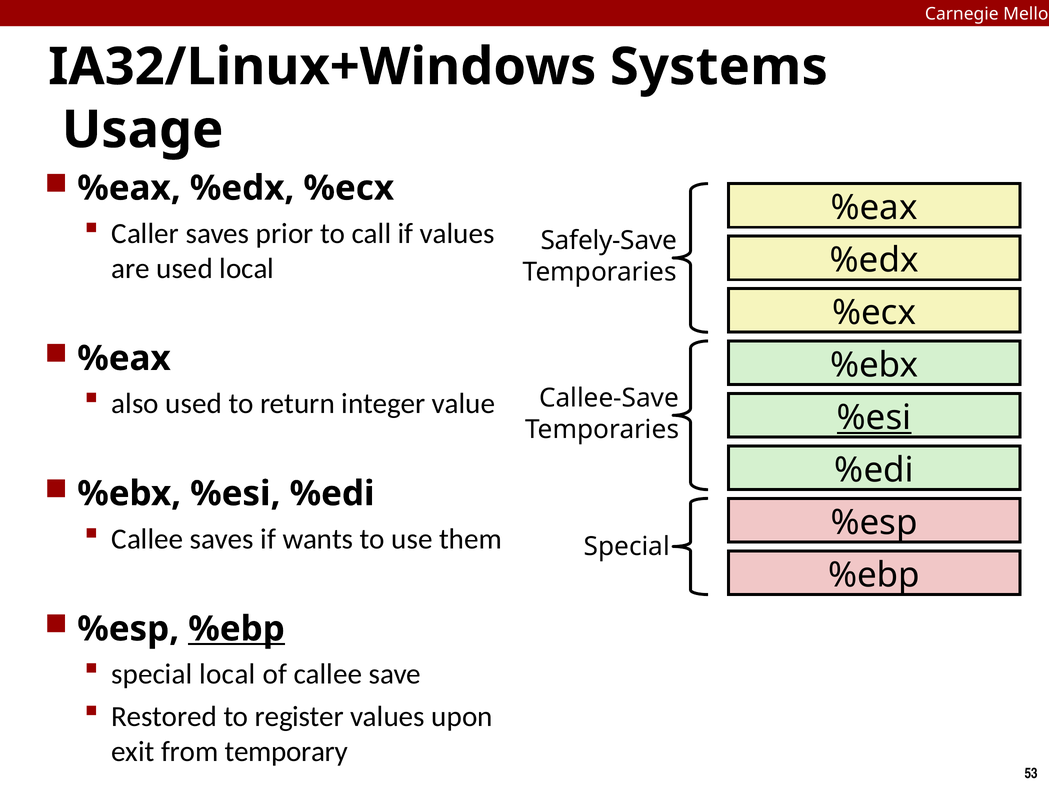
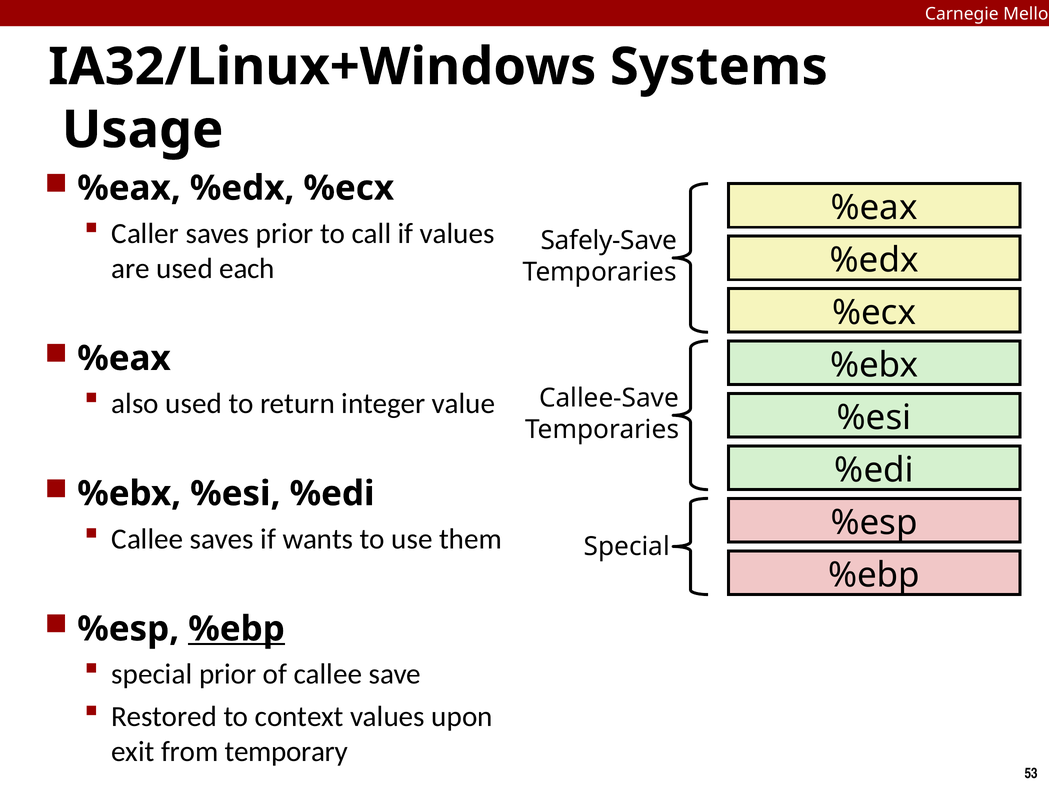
used local: local -> each
%esi at (874, 418) underline: present -> none
special local: local -> prior
register: register -> context
